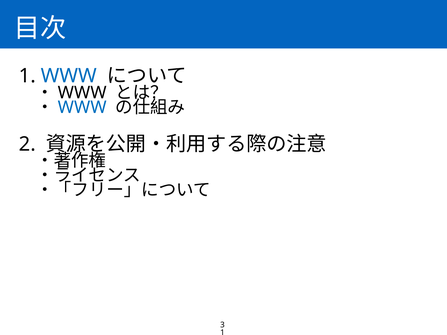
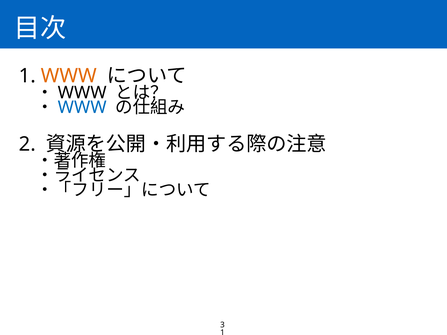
WWW at (69, 76) colour: blue -> orange
